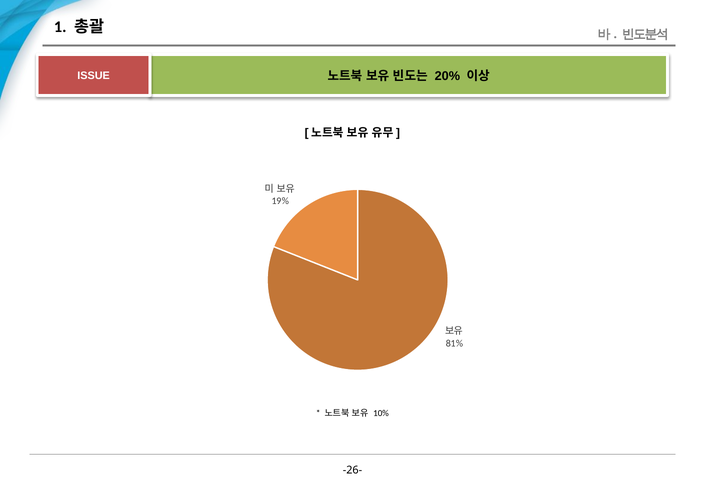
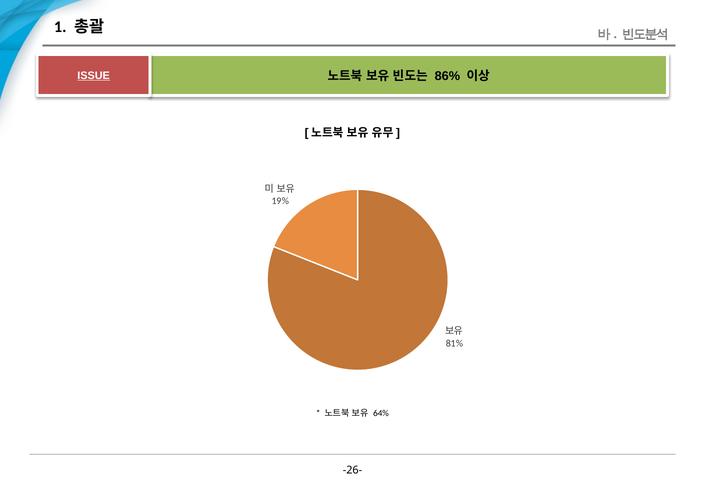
ISSUE underline: none -> present
20%: 20% -> 86%
10%: 10% -> 64%
